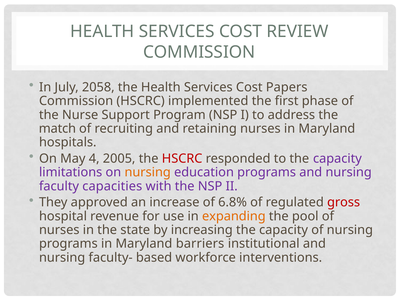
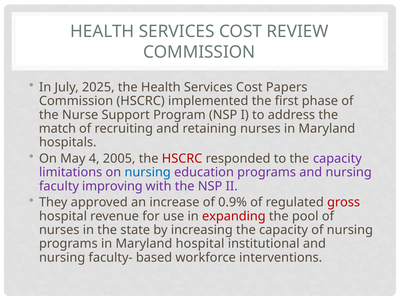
2058: 2058 -> 2025
nursing at (148, 172) colour: orange -> blue
capacities: capacities -> improving
6.8%: 6.8% -> 0.9%
expanding colour: orange -> red
Maryland barriers: barriers -> hospital
